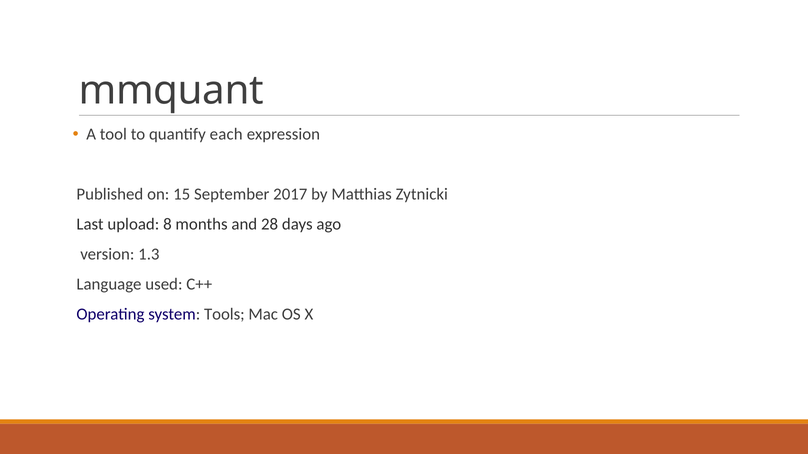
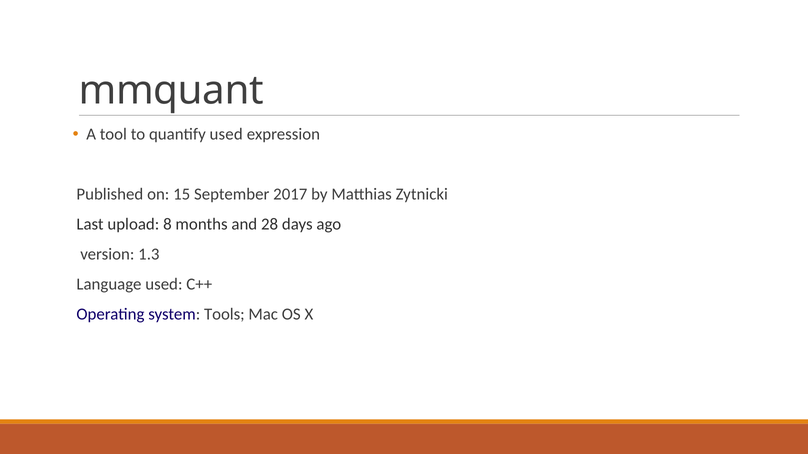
quantify each: each -> used
